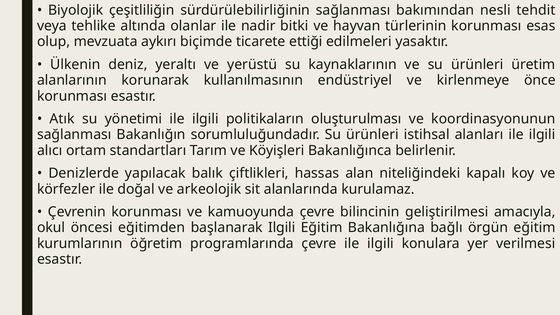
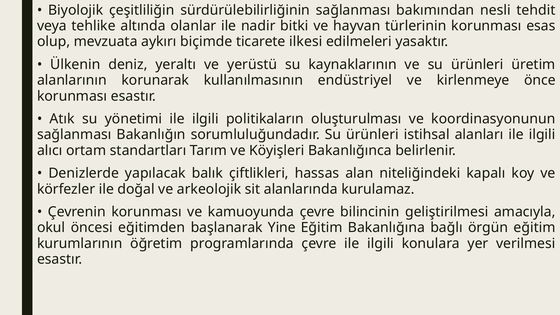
ettiği: ettiği -> ilkesi
başlanarak Ilgili: Ilgili -> Yine
